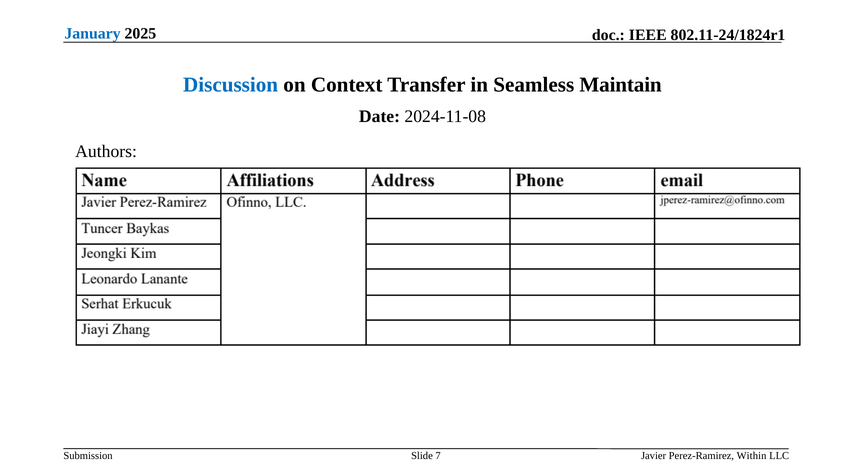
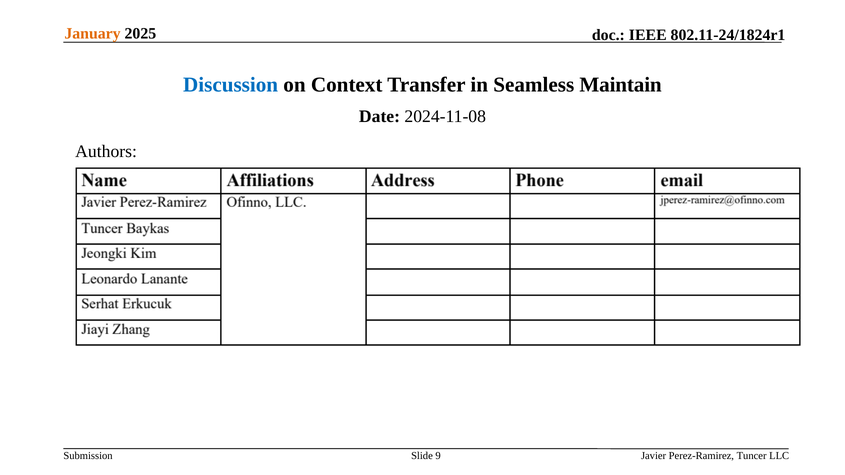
January colour: blue -> orange
7: 7 -> 9
Within: Within -> Tuncer
